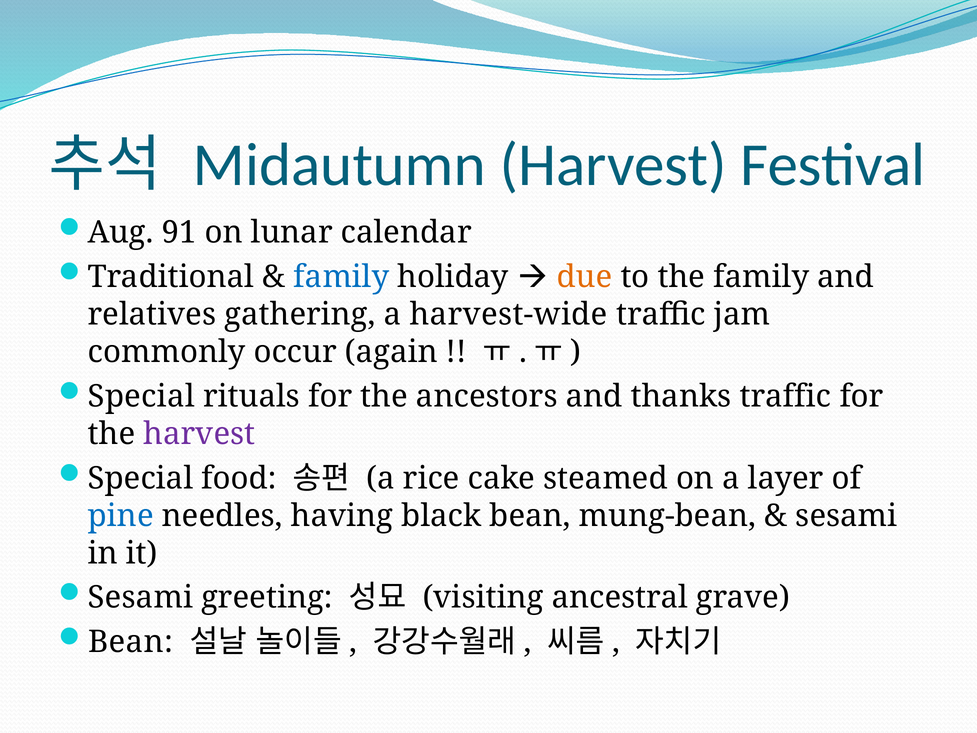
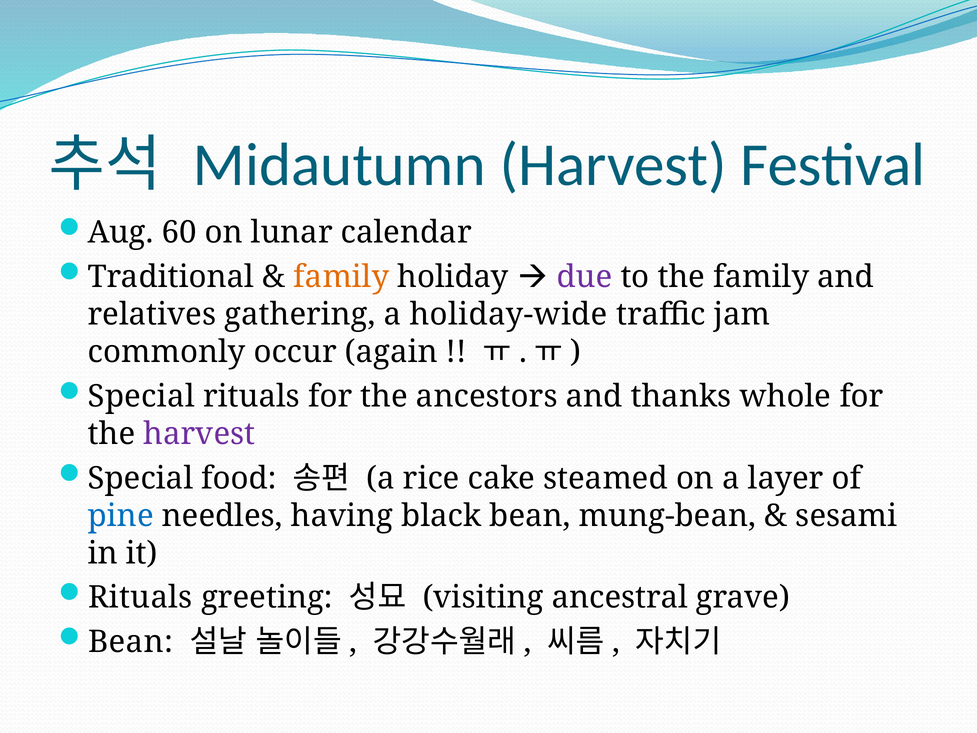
91: 91 -> 60
family at (341, 277) colour: blue -> orange
due colour: orange -> purple
harvest-wide: harvest-wide -> holiday-wide
thanks traffic: traffic -> whole
Sesami at (140, 597): Sesami -> Rituals
